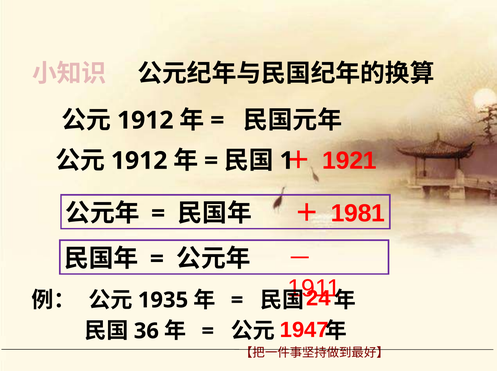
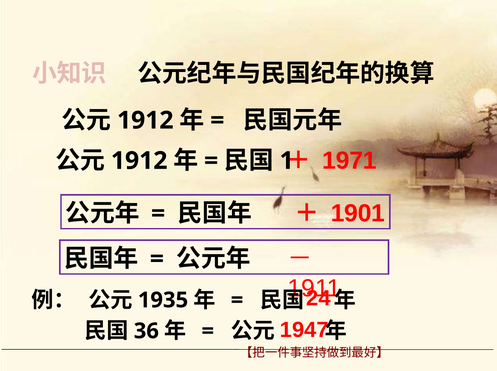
1921: 1921 -> 1971
1981: 1981 -> 1901
